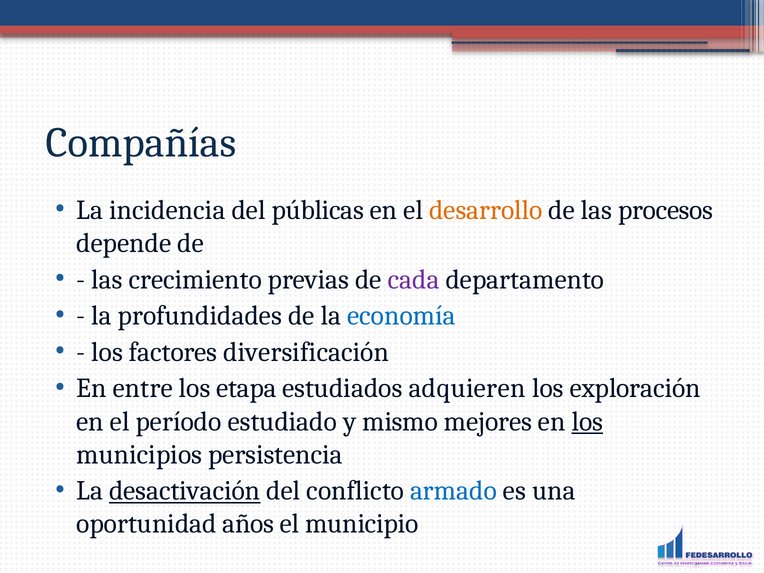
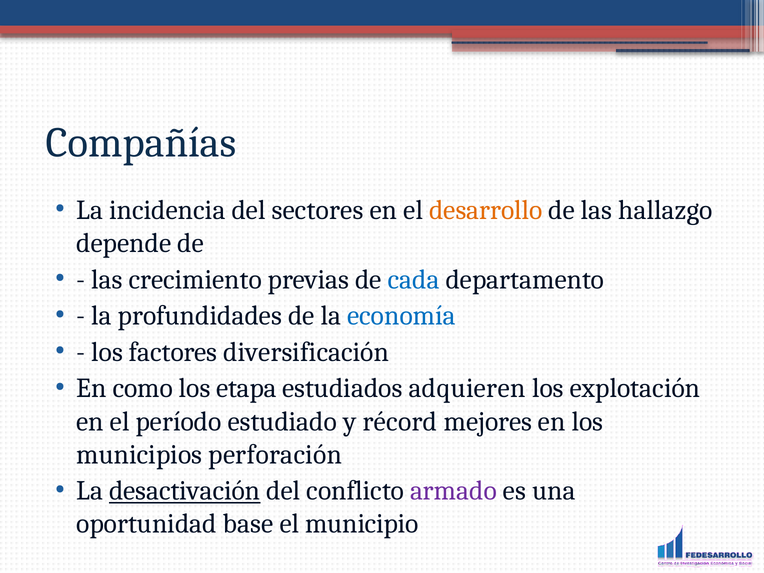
públicas: públicas -> sectores
procesos: procesos -> hallazgo
cada colour: purple -> blue
entre: entre -> como
exploración: exploración -> explotación
mismo: mismo -> récord
los at (587, 421) underline: present -> none
persistencia: persistencia -> perforación
armado colour: blue -> purple
años: años -> base
